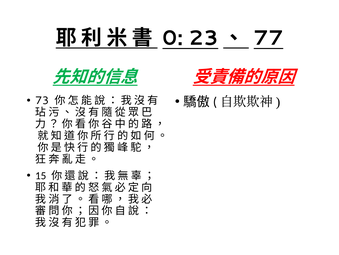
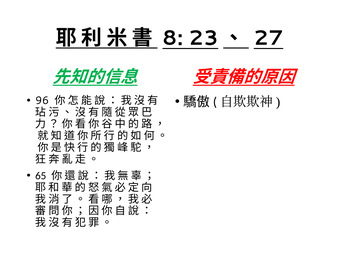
0: 0 -> 8
77: 77 -> 27
73: 73 -> 96
15: 15 -> 65
